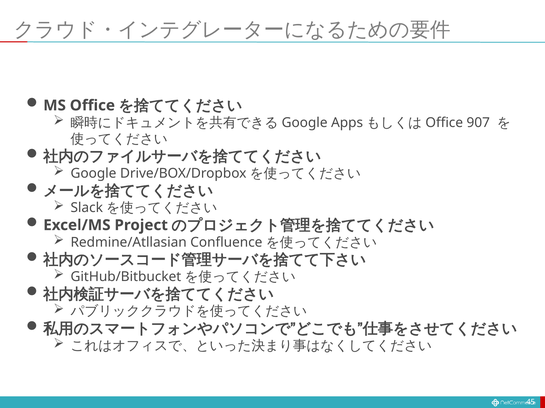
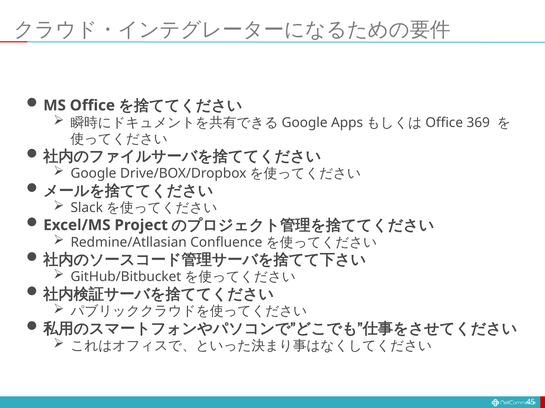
907: 907 -> 369
